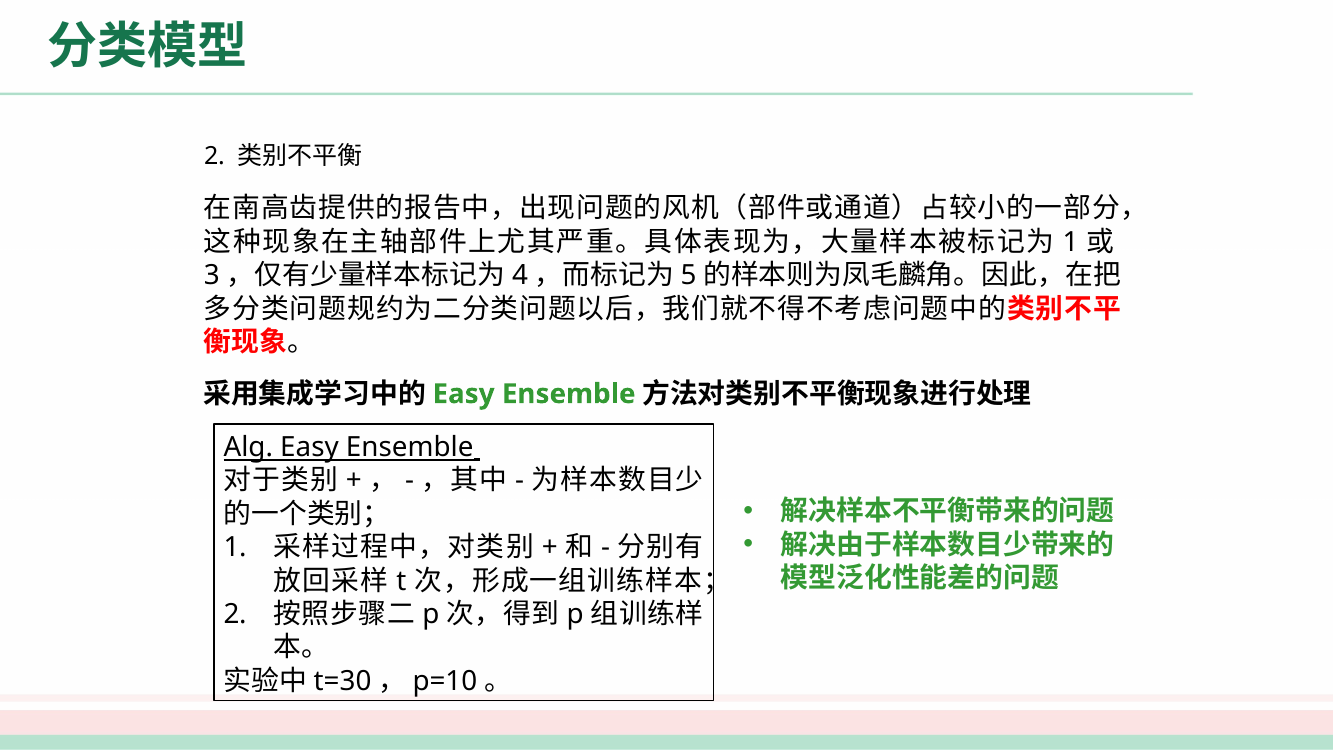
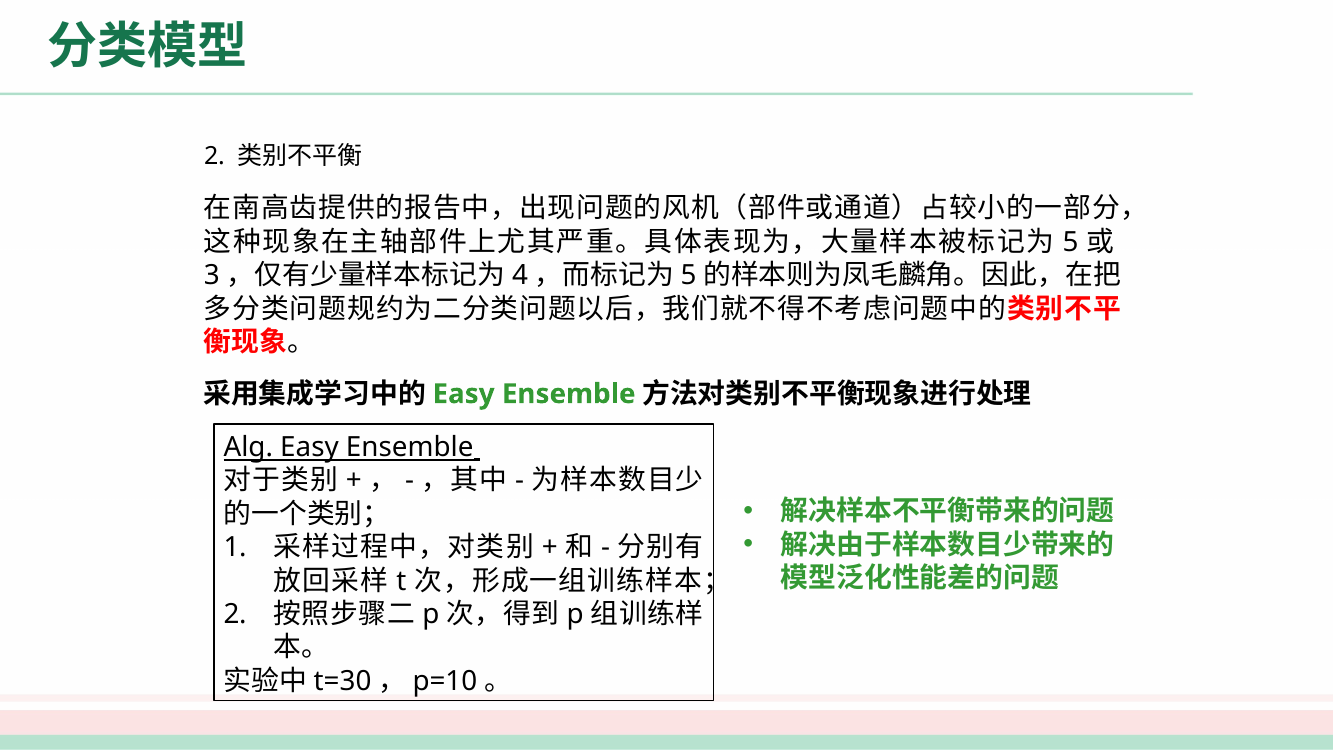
1 at (1071, 242): 1 -> 5
